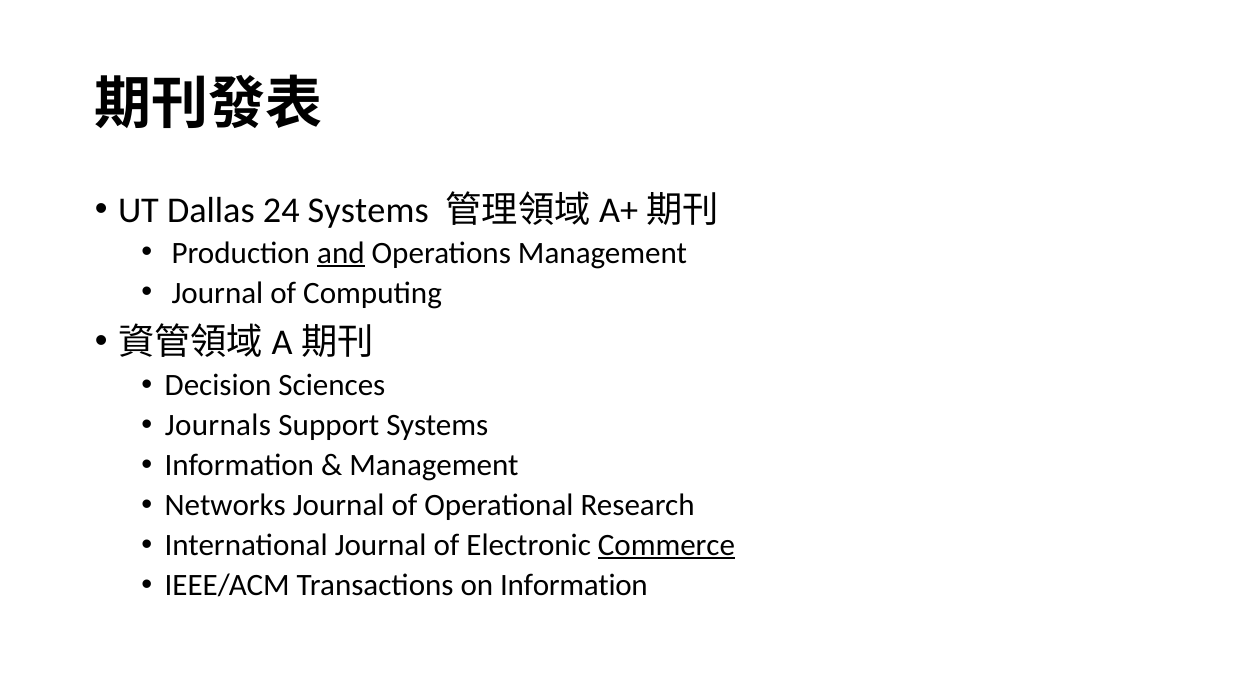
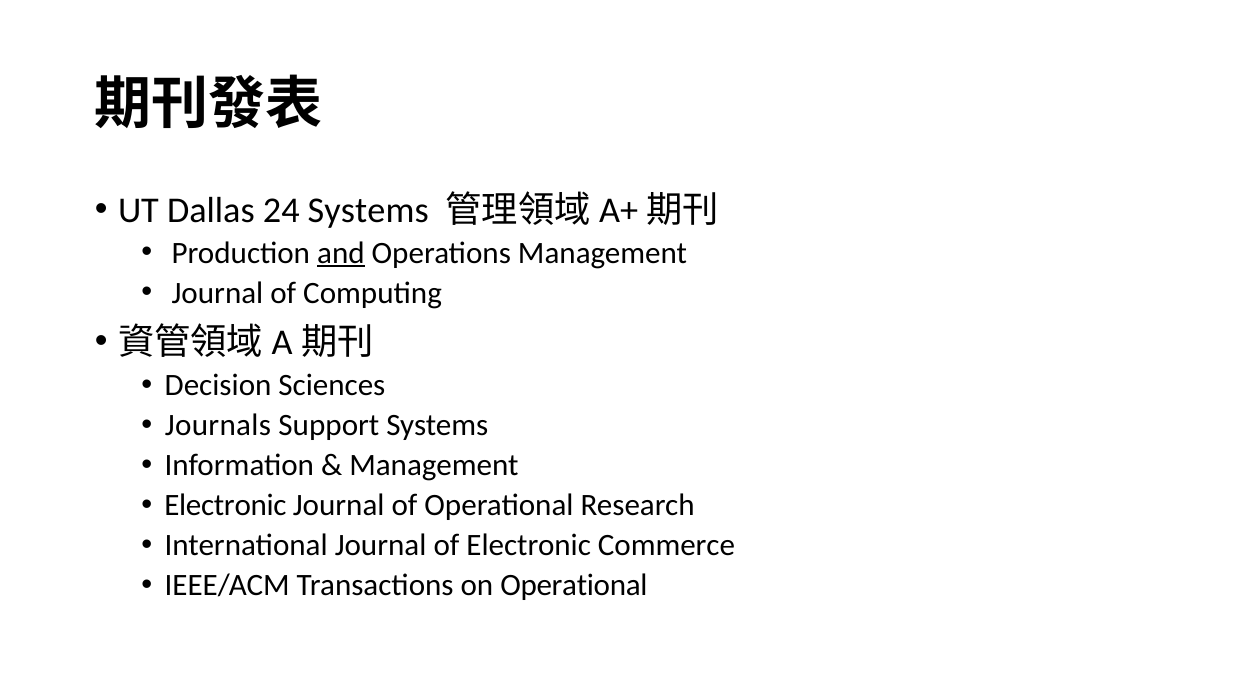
Networks at (225, 505): Networks -> Electronic
Commerce underline: present -> none
on Information: Information -> Operational
